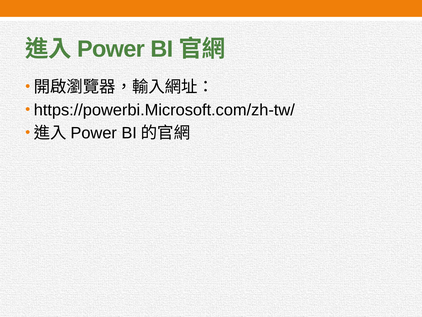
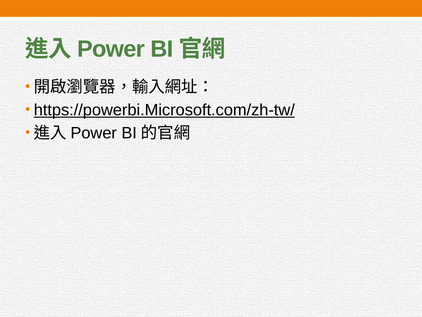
https://powerbi.Microsoft.com/zh-tw/ underline: none -> present
